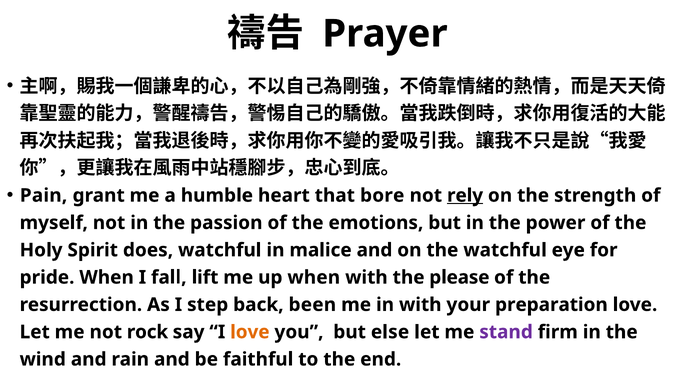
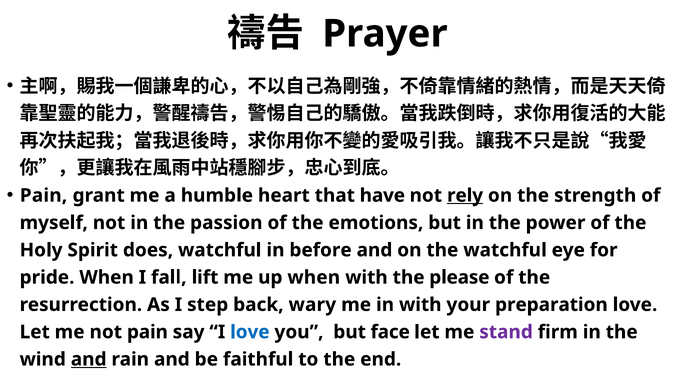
bore: bore -> have
malice: malice -> before
been: been -> wary
not rock: rock -> pain
love at (250, 332) colour: orange -> blue
else: else -> face
and at (89, 359) underline: none -> present
